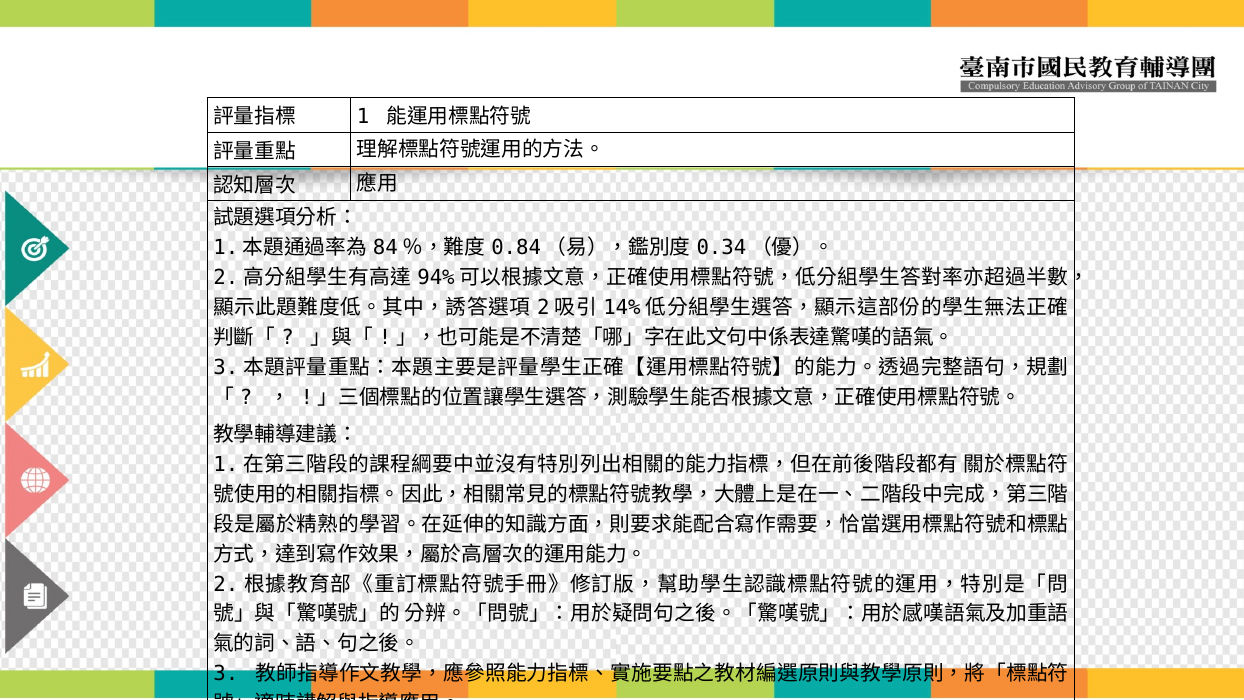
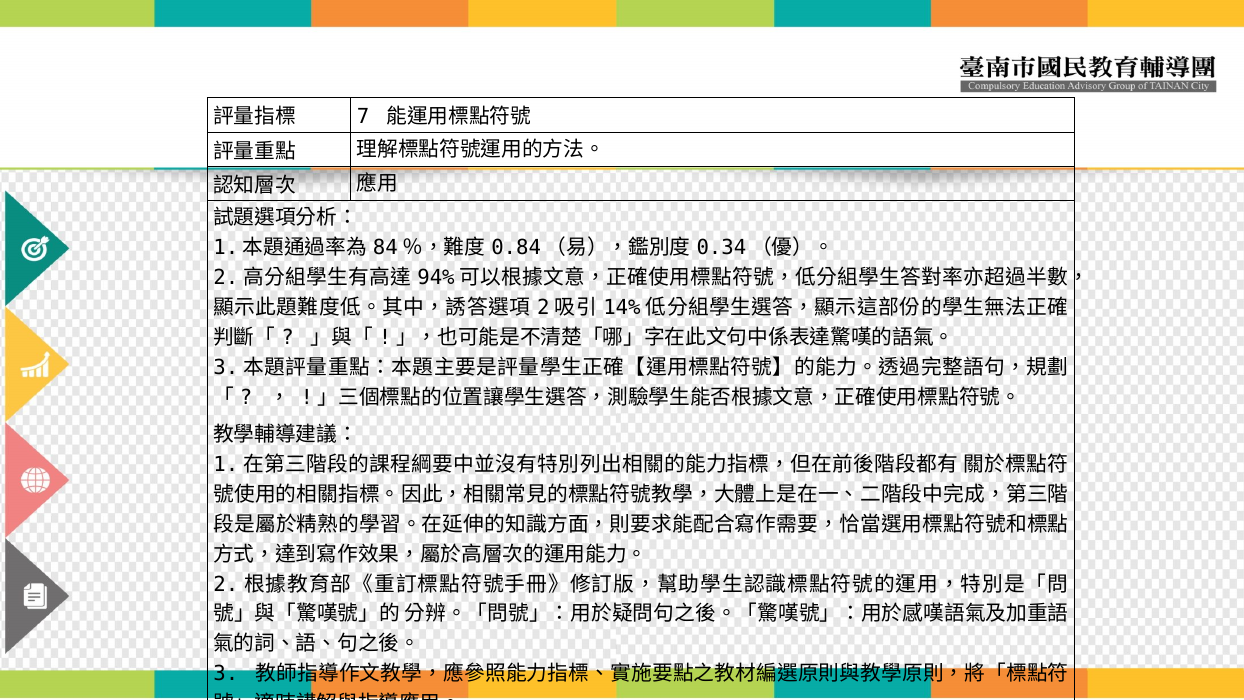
1: 1 -> 7
